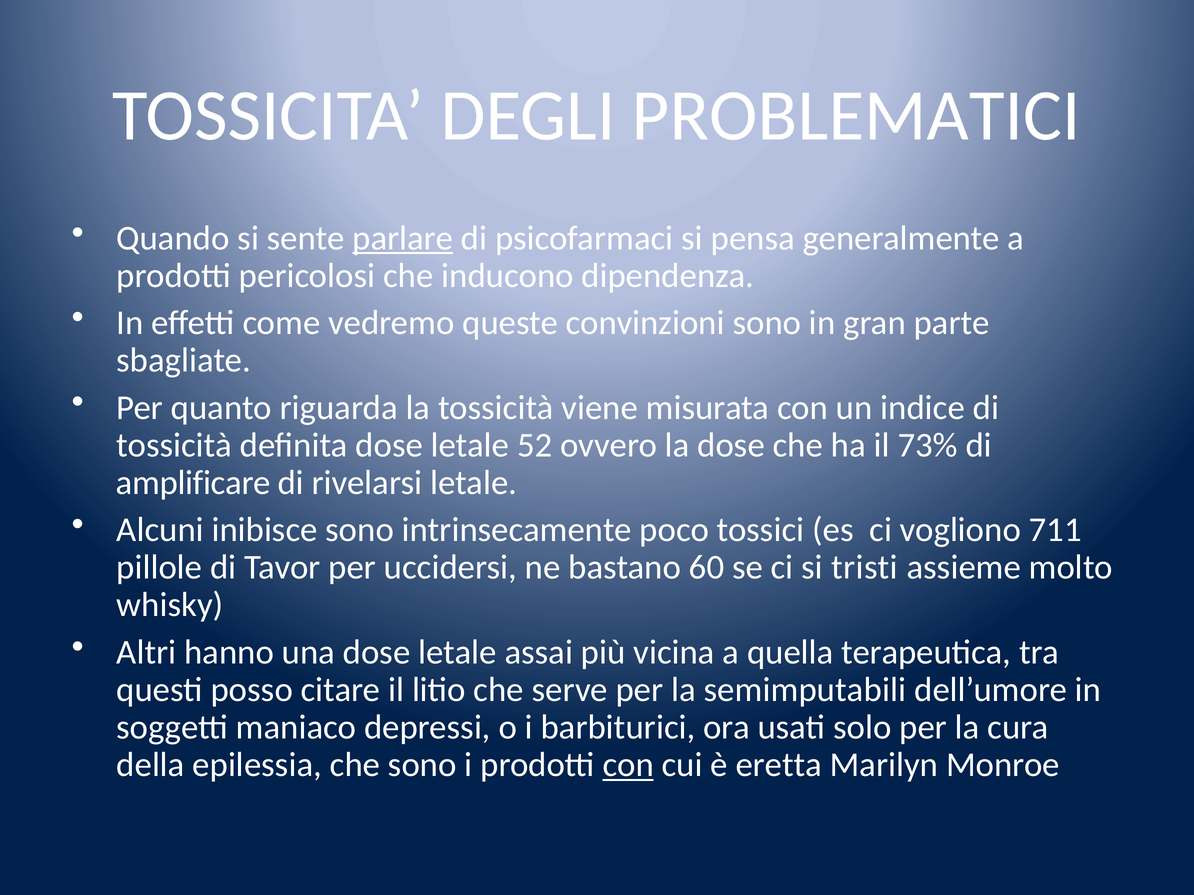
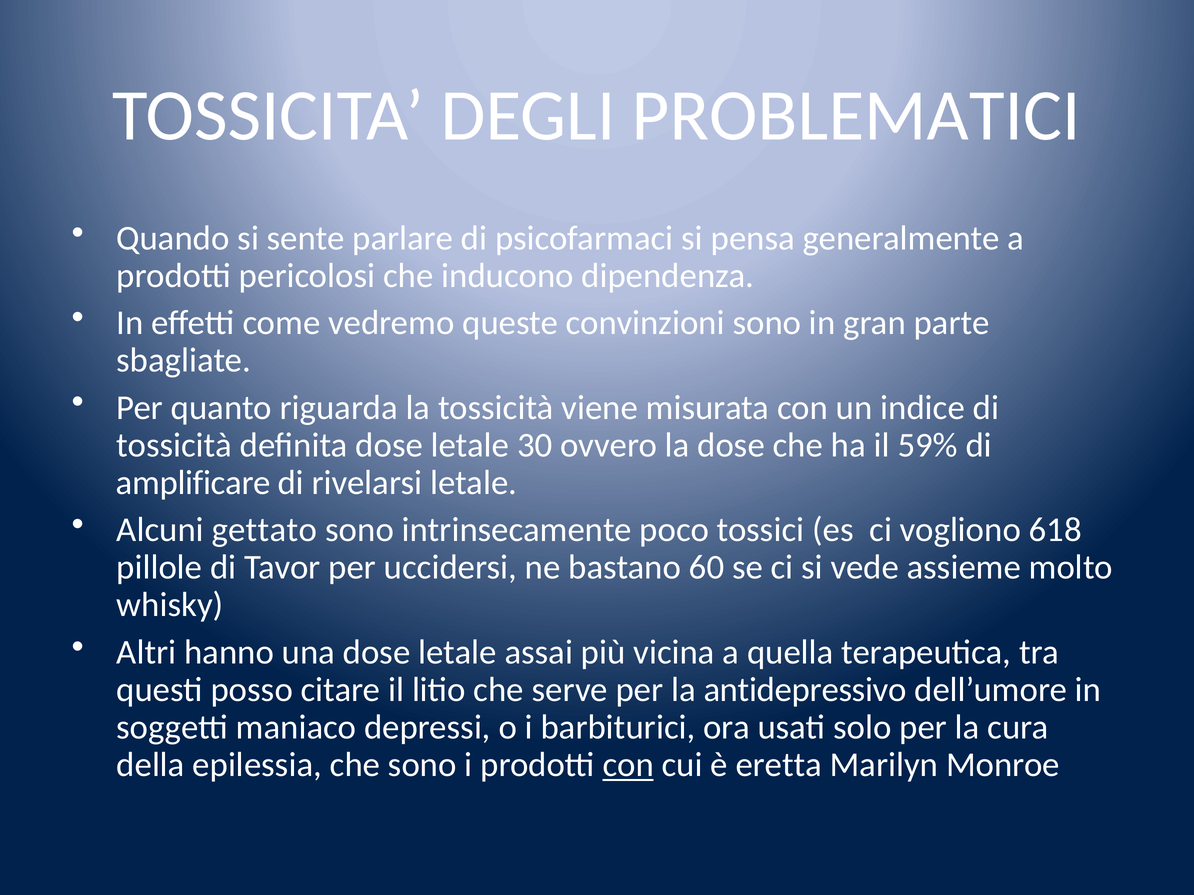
parlare underline: present -> none
52: 52 -> 30
73%: 73% -> 59%
inibisce: inibisce -> gettato
711: 711 -> 618
tristi: tristi -> vede
semimputabili: semimputabili -> antidepressivo
